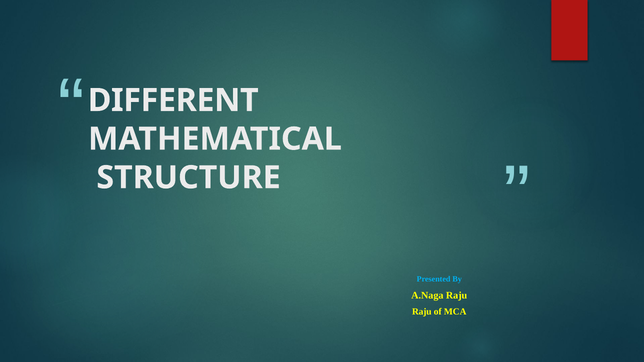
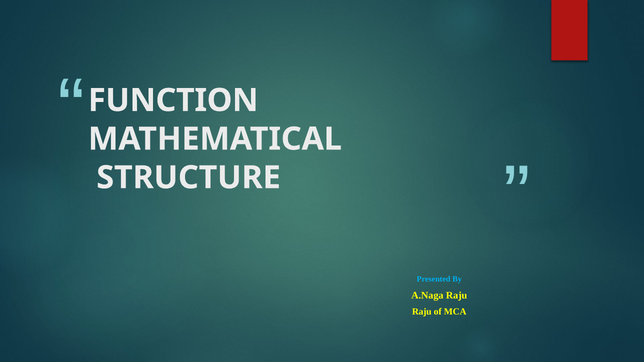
DIFFERENT: DIFFERENT -> FUNCTION
